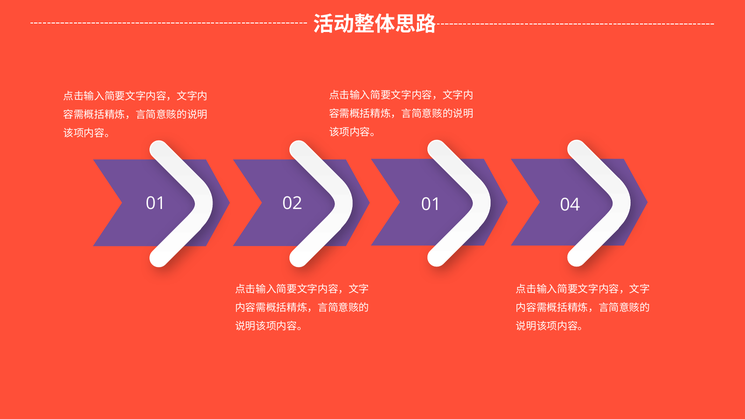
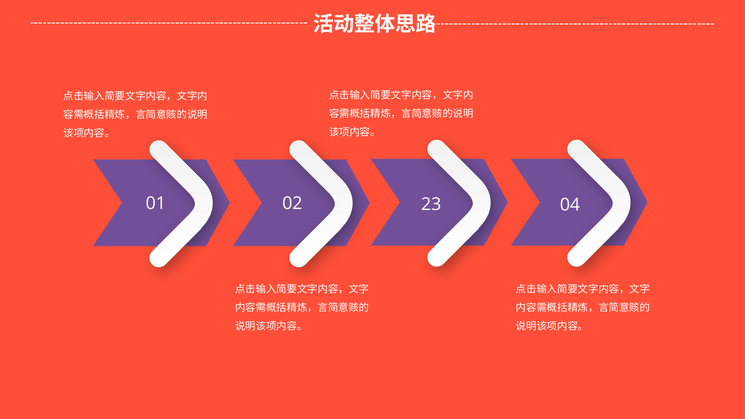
02 01: 01 -> 23
